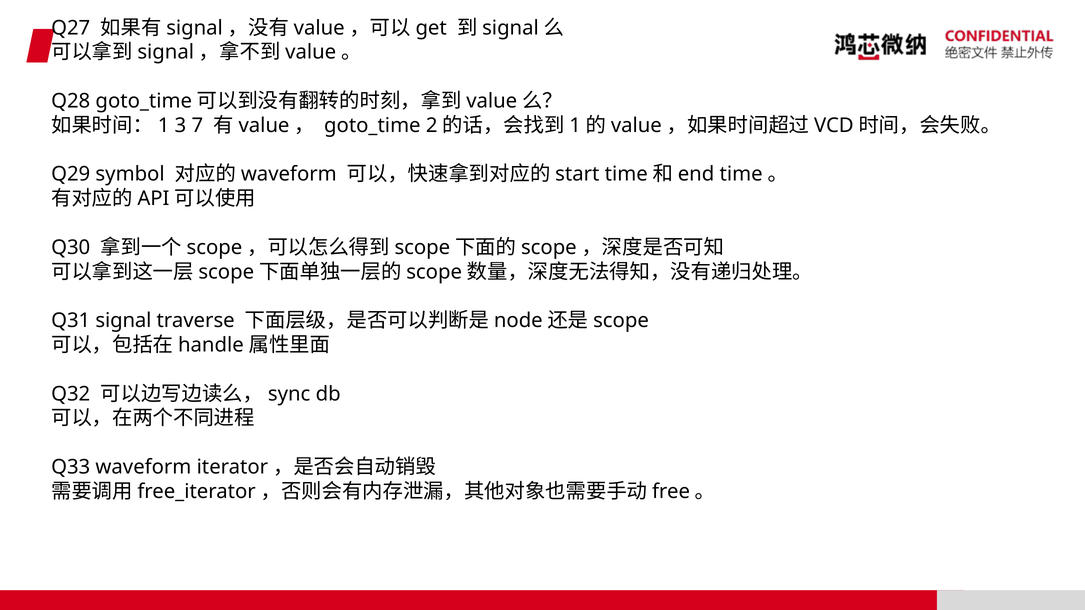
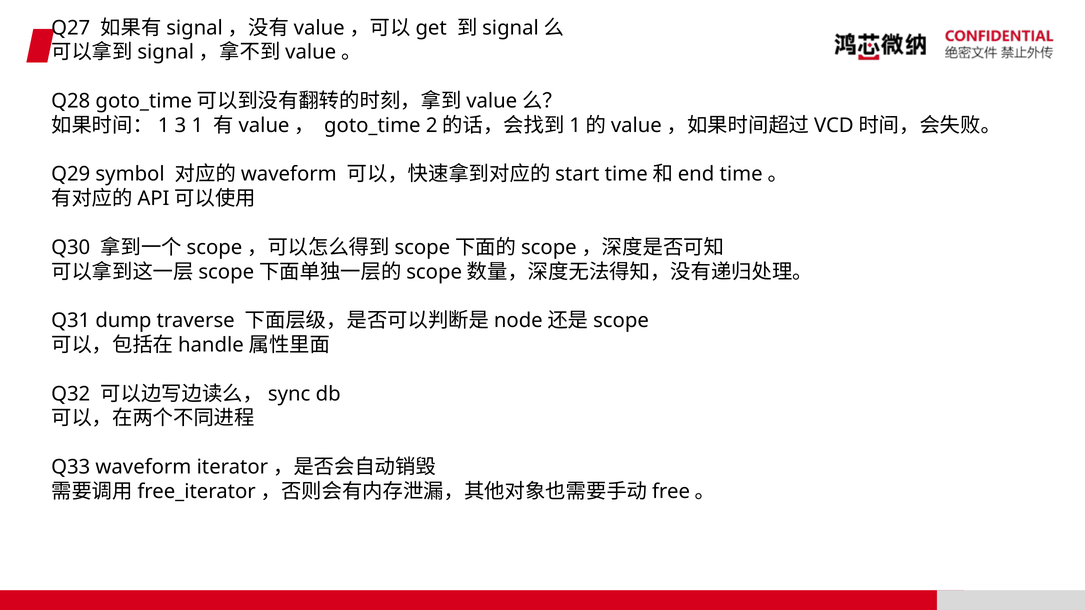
7: 7 -> 1
signal: signal -> dump
